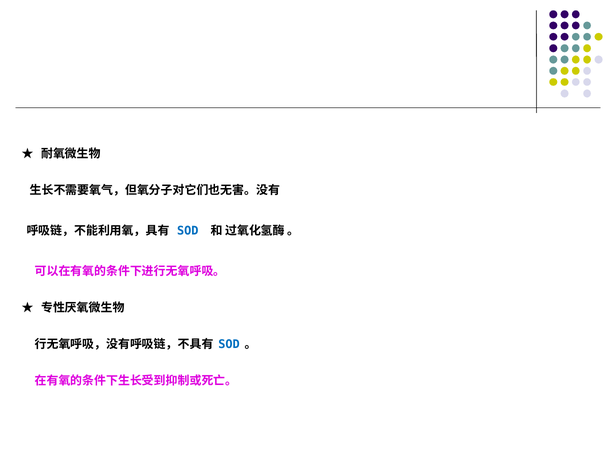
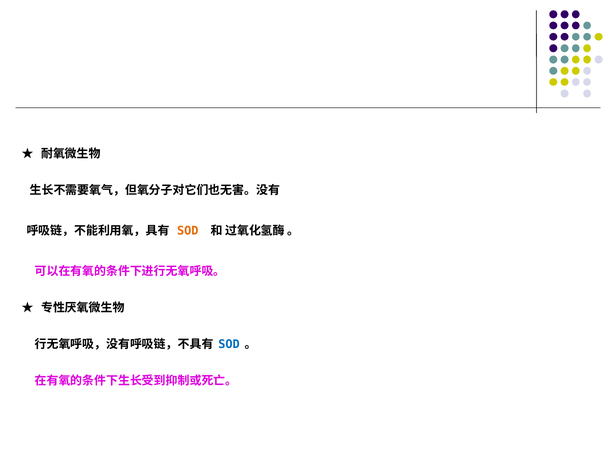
SOD at (188, 231) colour: blue -> orange
